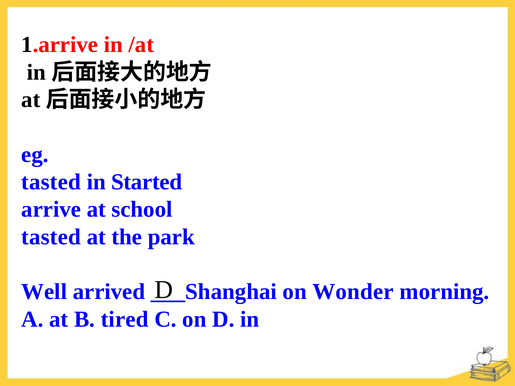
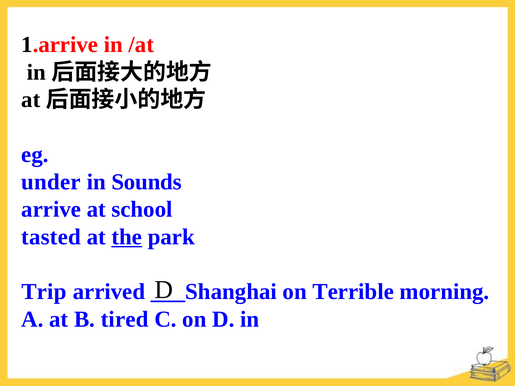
tasted at (51, 182): tasted -> under
Started: Started -> Sounds
the underline: none -> present
Well: Well -> Trip
Wonder: Wonder -> Terrible
